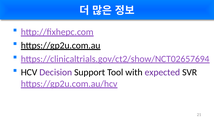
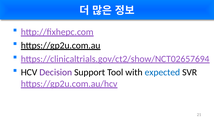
expected colour: purple -> blue
